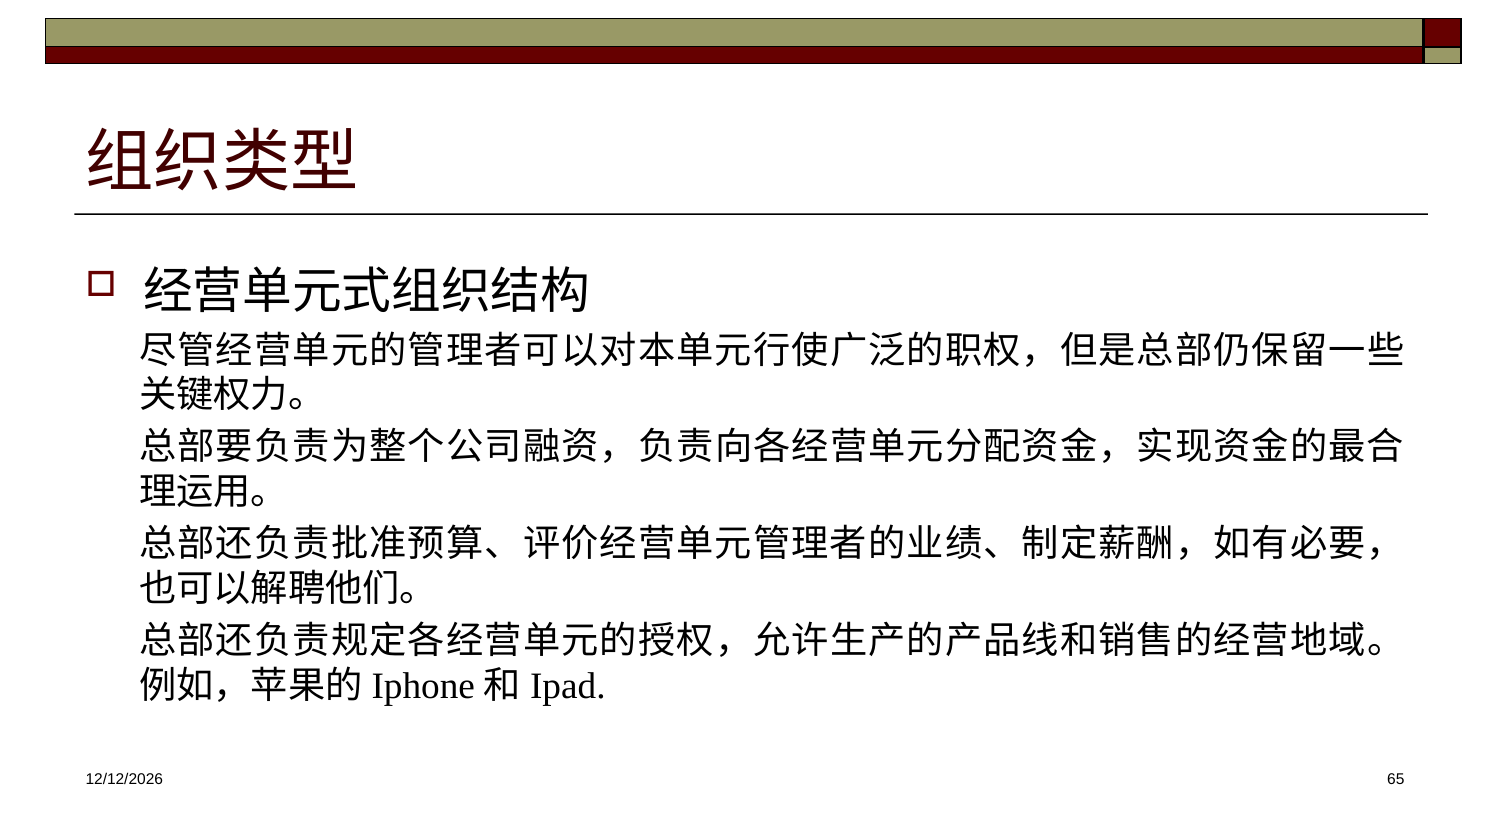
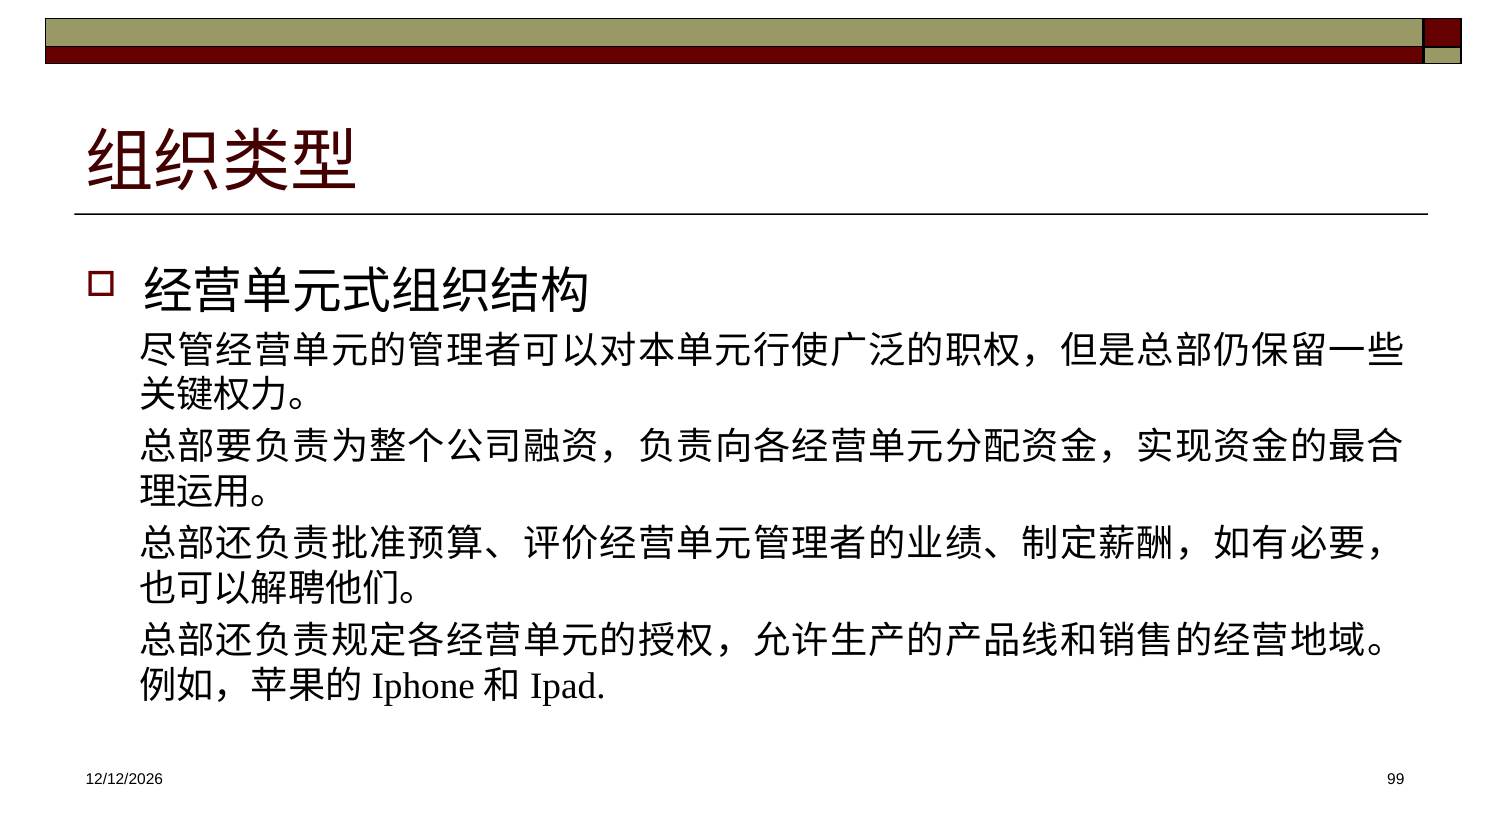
65: 65 -> 99
